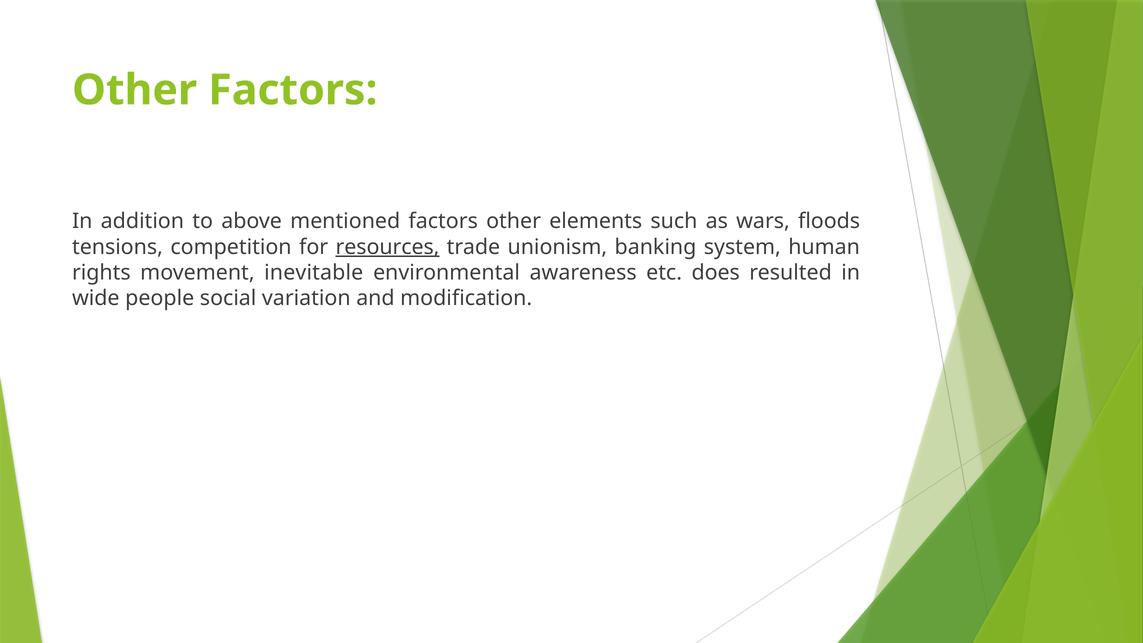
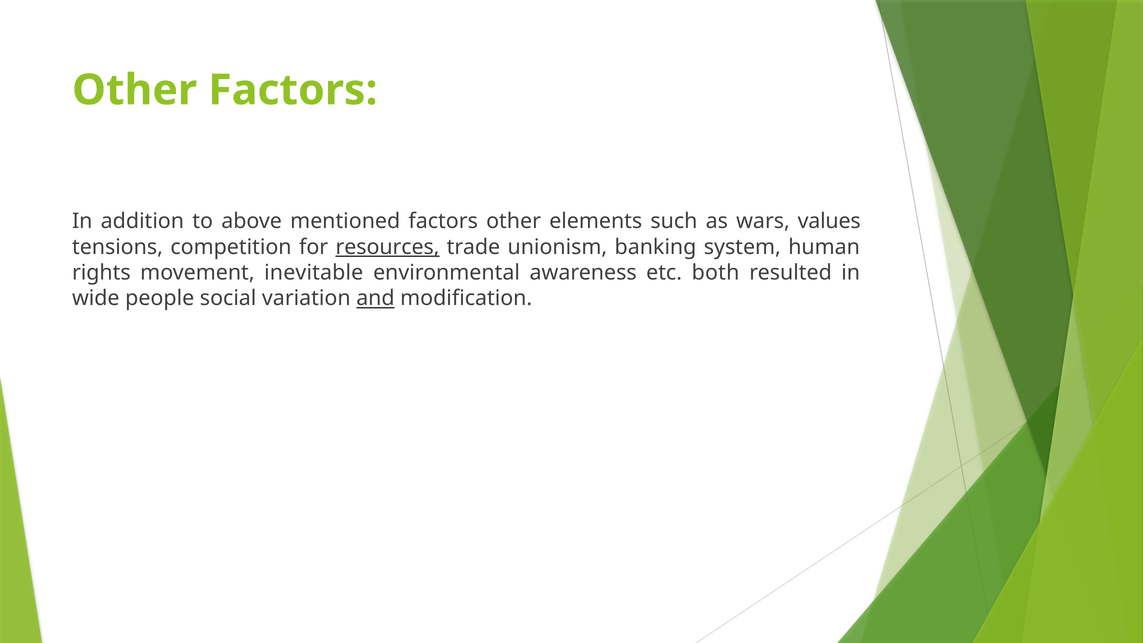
floods: floods -> values
does: does -> both
and underline: none -> present
